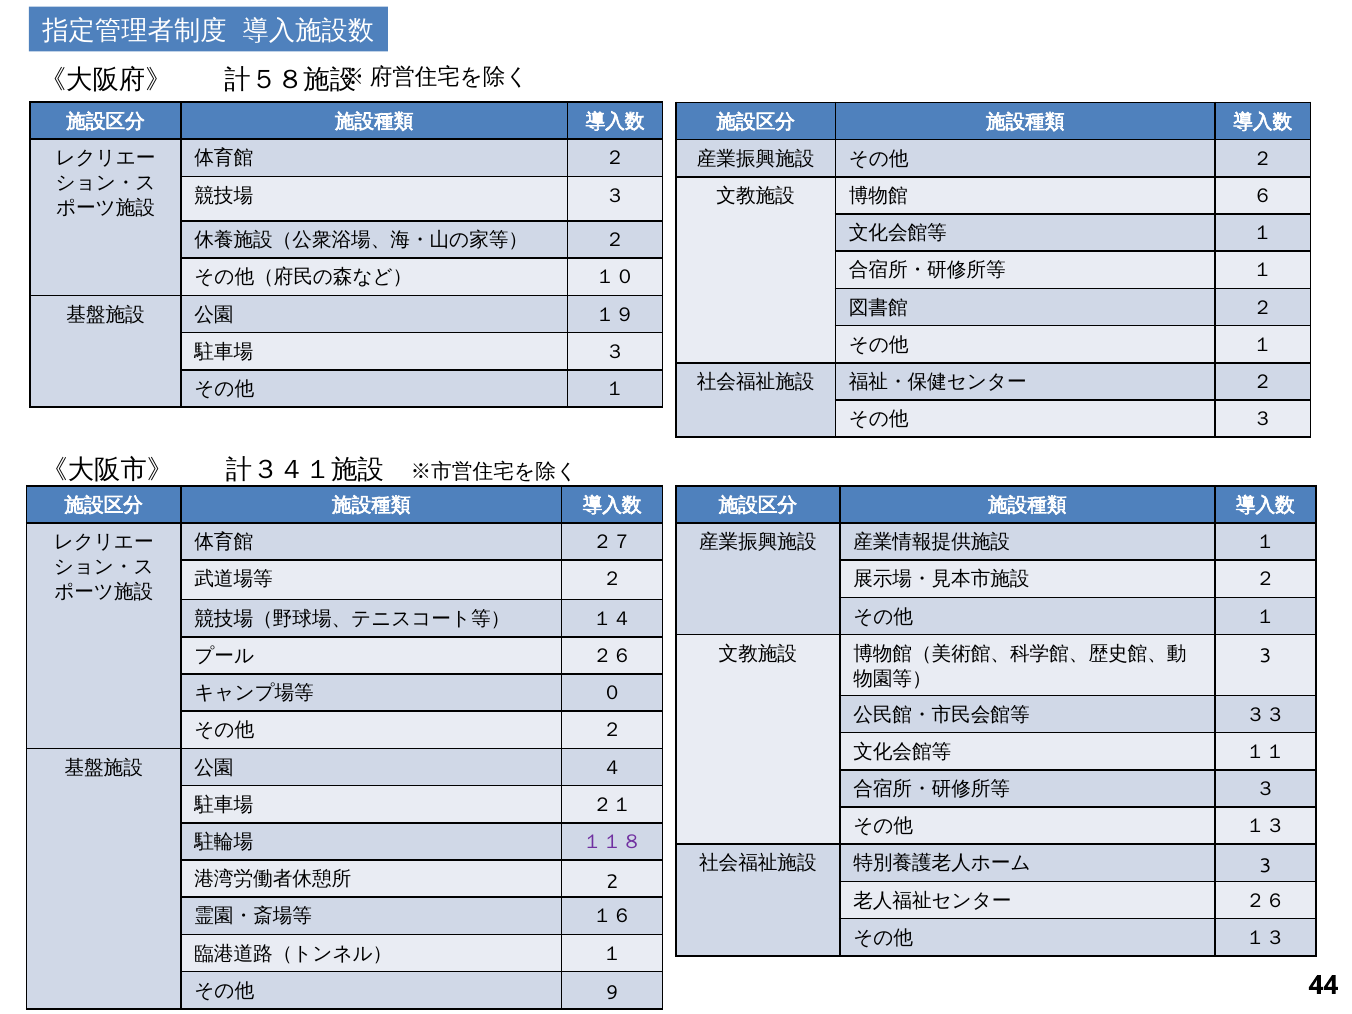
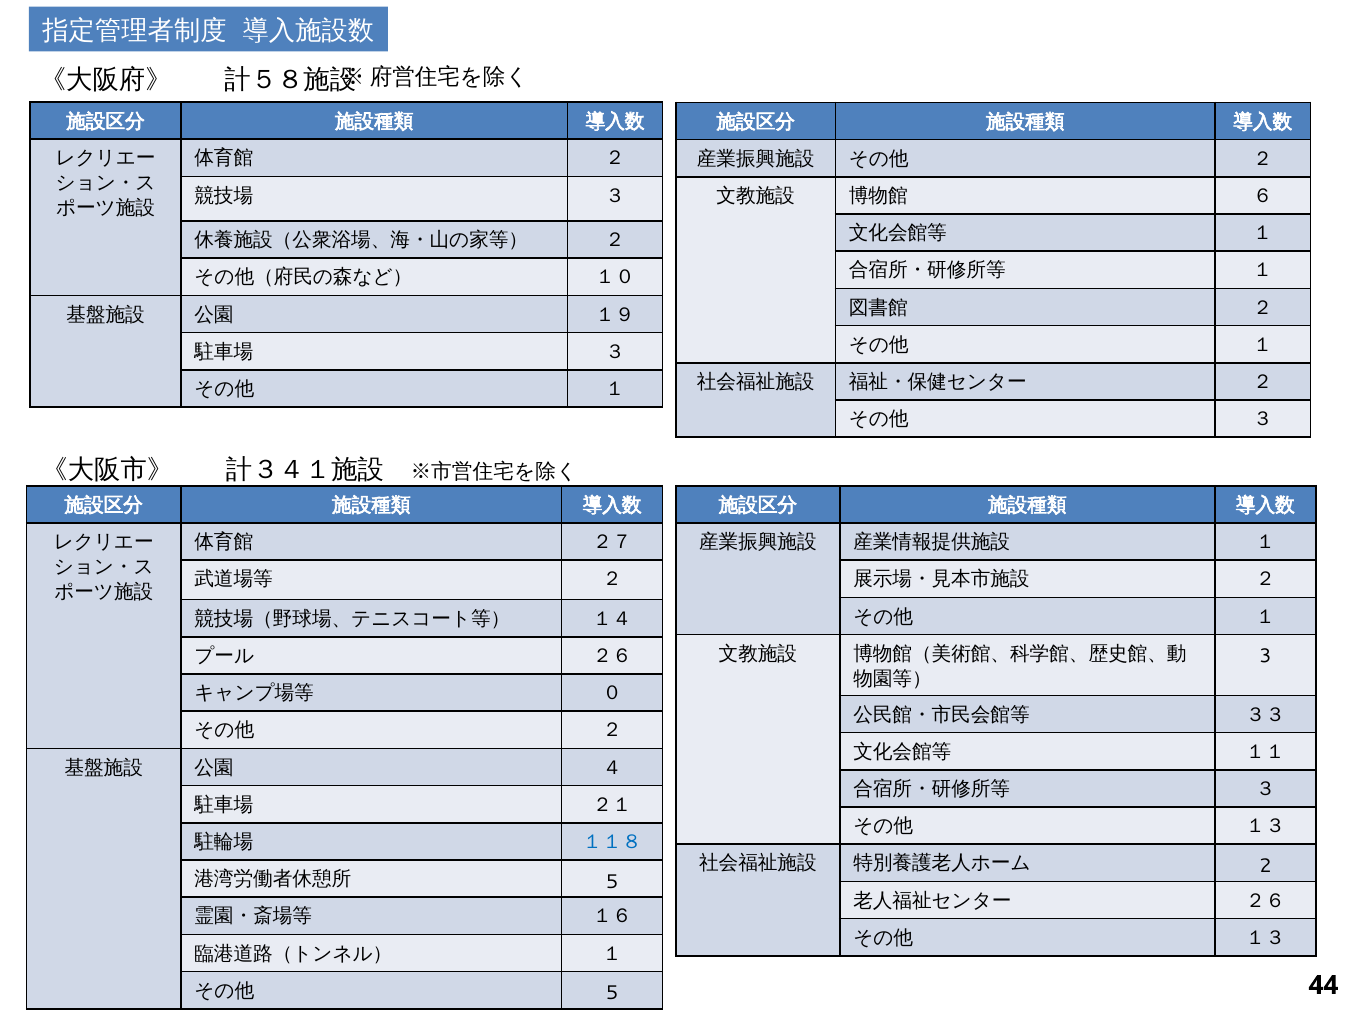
１１８ colour: purple -> blue
3 at (1265, 866): 3 -> 2
2 at (612, 882): 2 -> 5
9 at (612, 993): 9 -> 5
